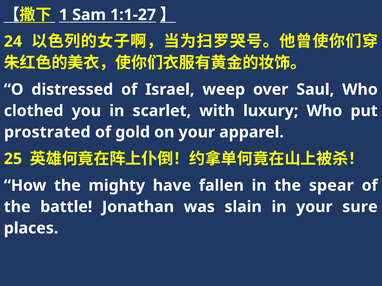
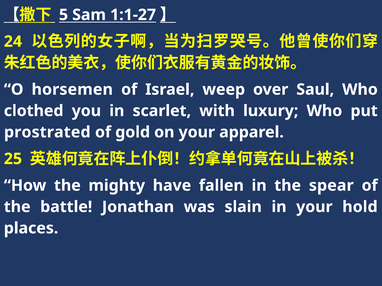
1: 1 -> 5
distressed: distressed -> horsemen
sure: sure -> hold
